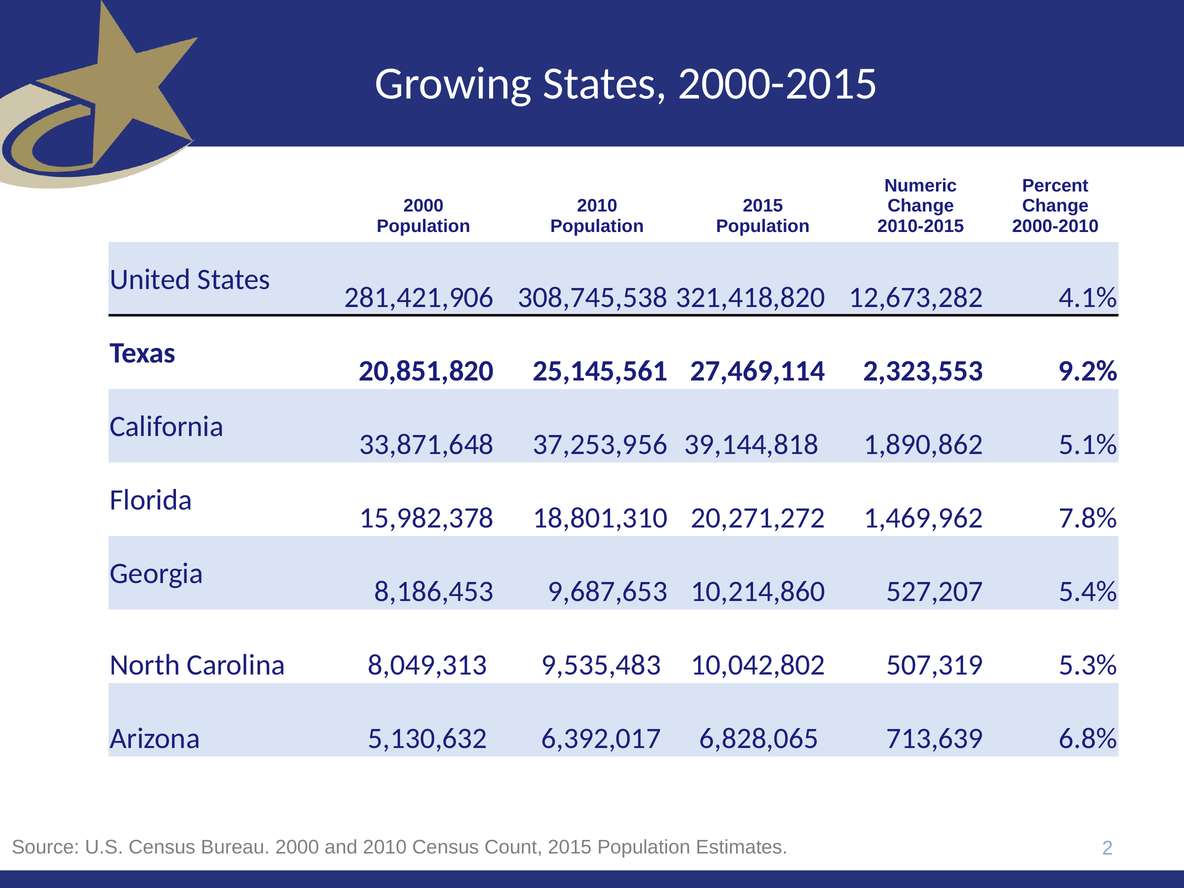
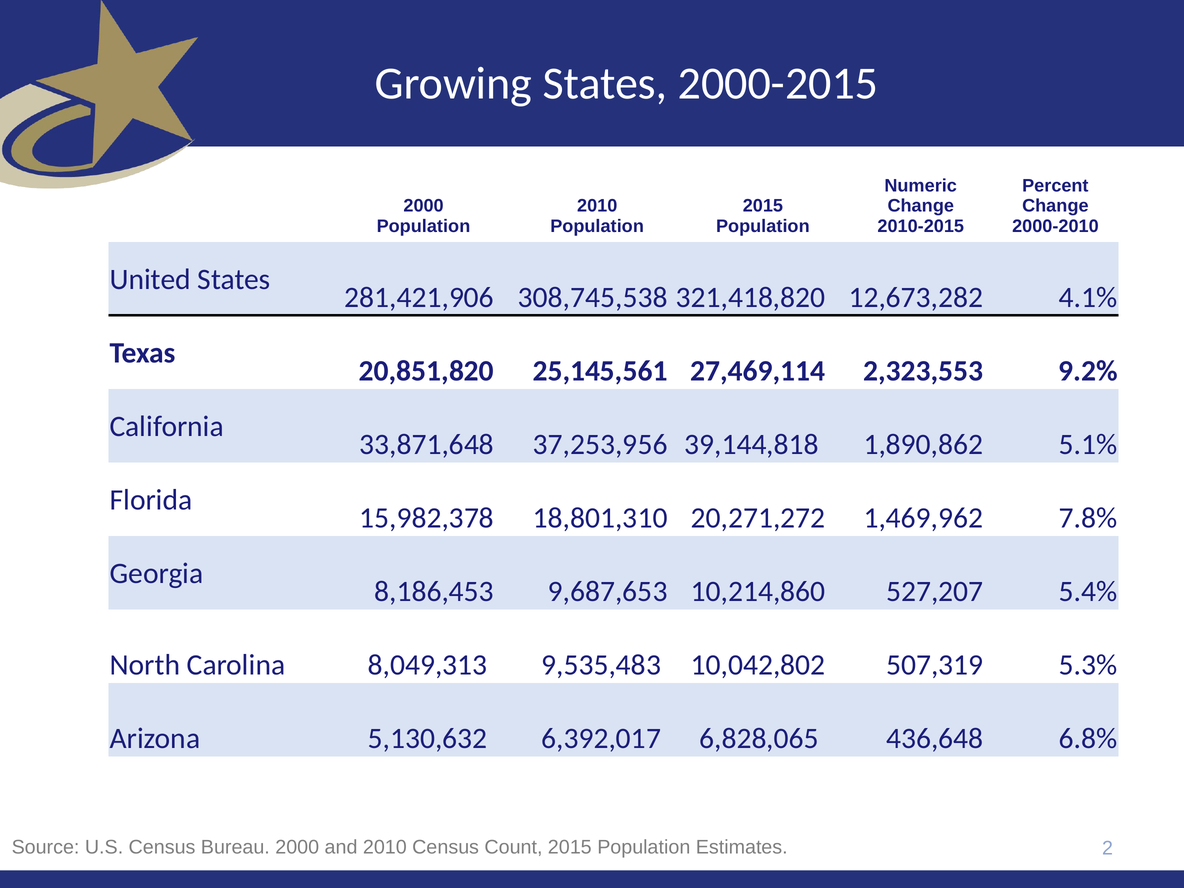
713,639: 713,639 -> 436,648
